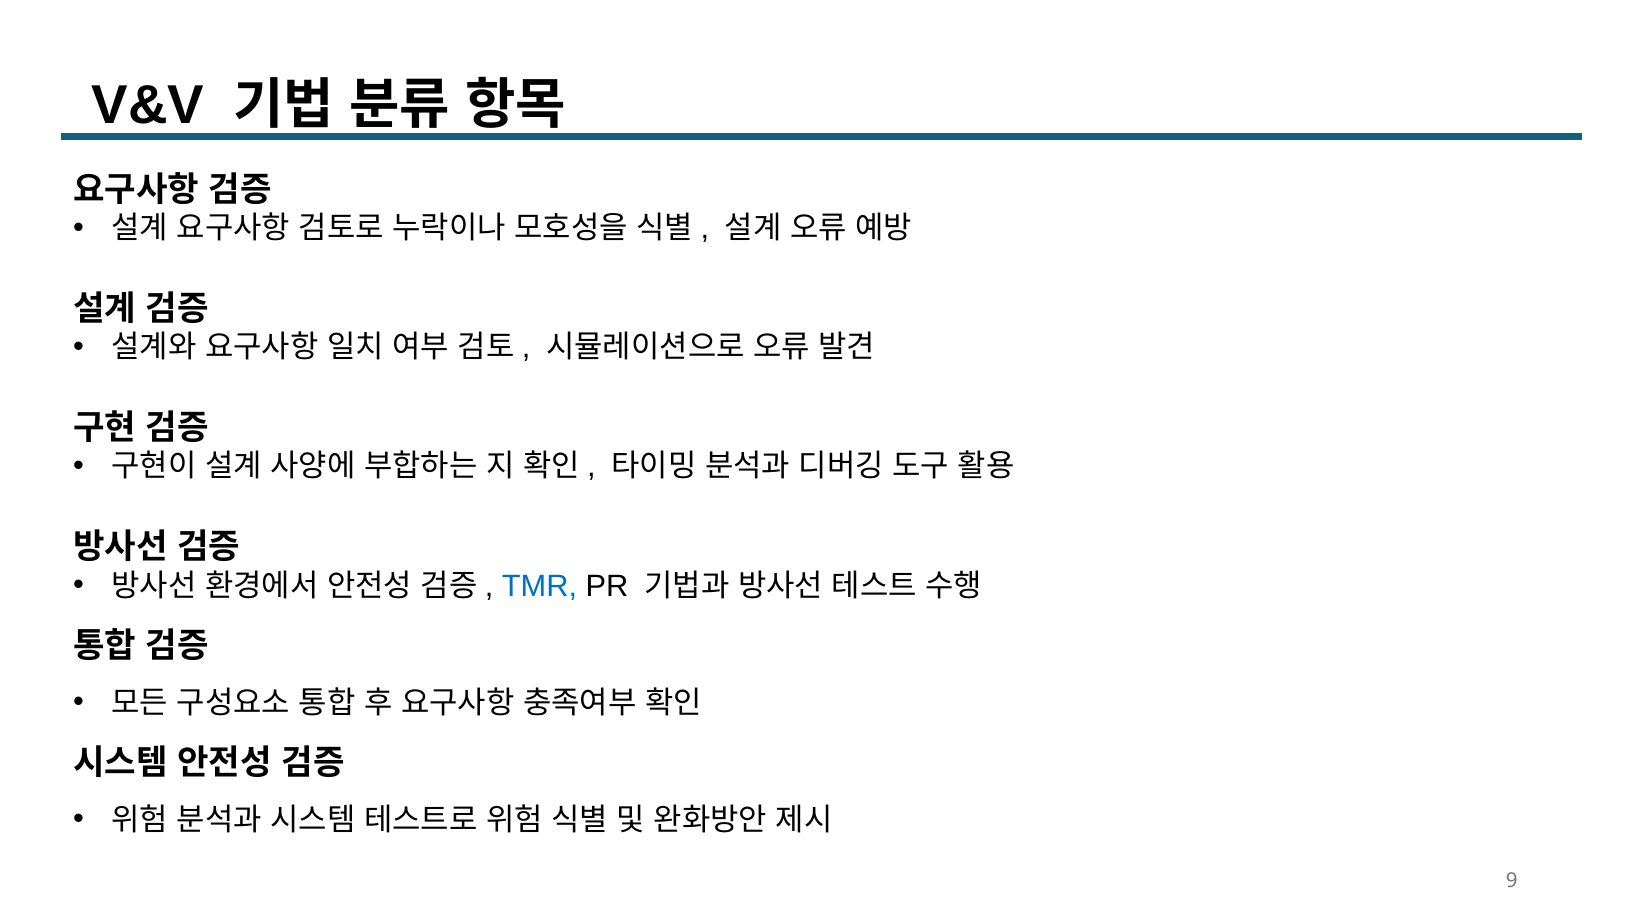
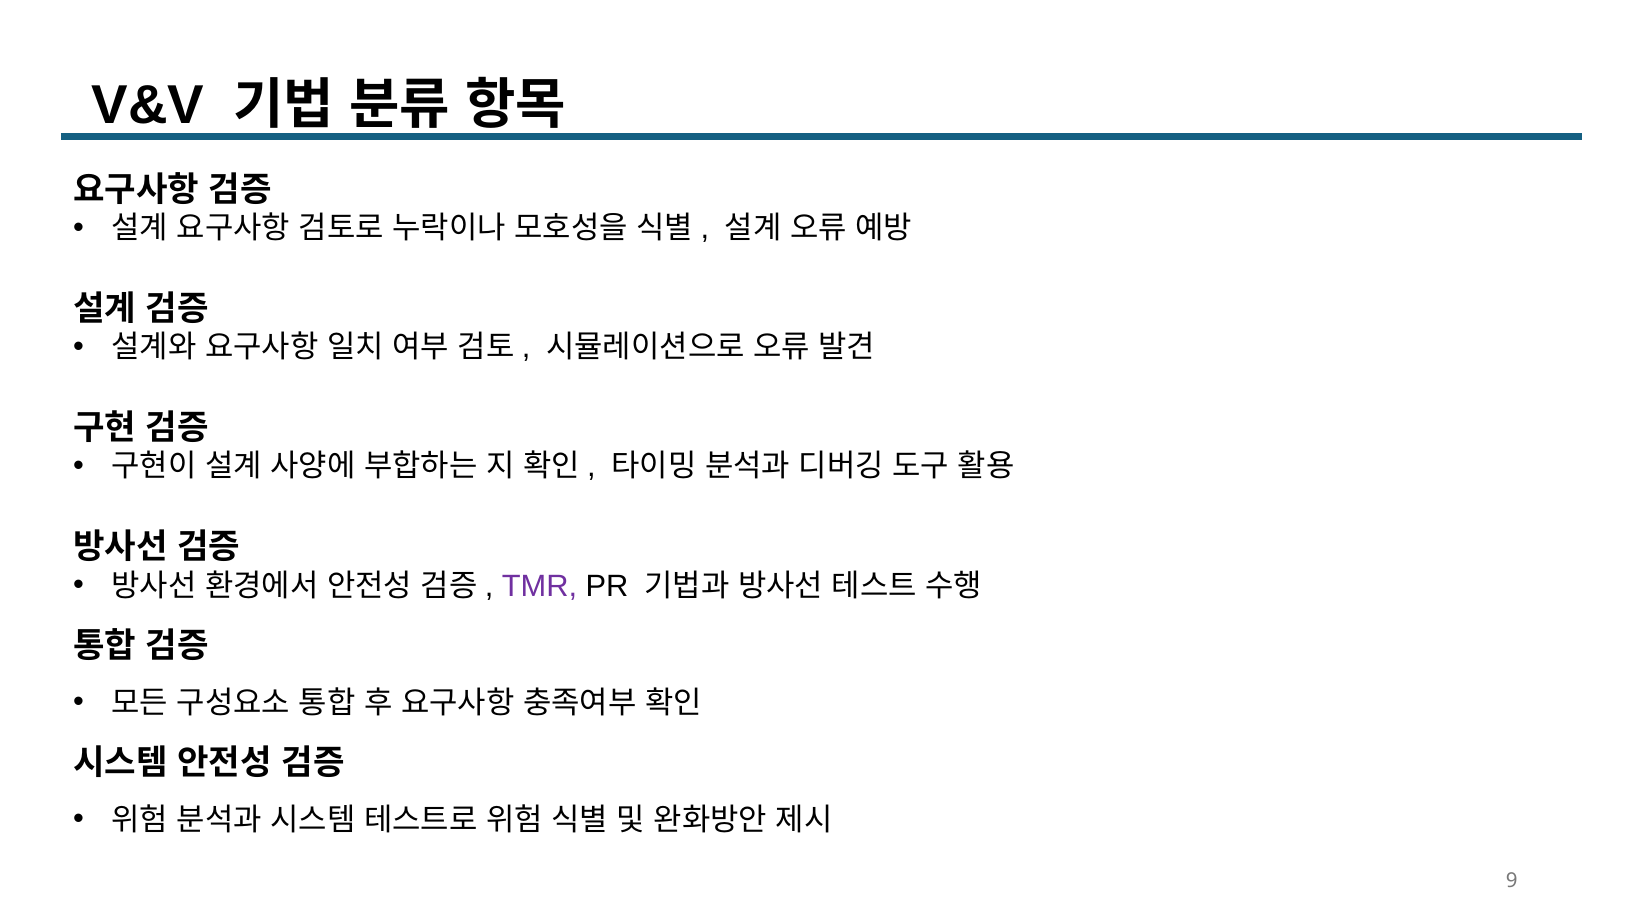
TMR colour: blue -> purple
